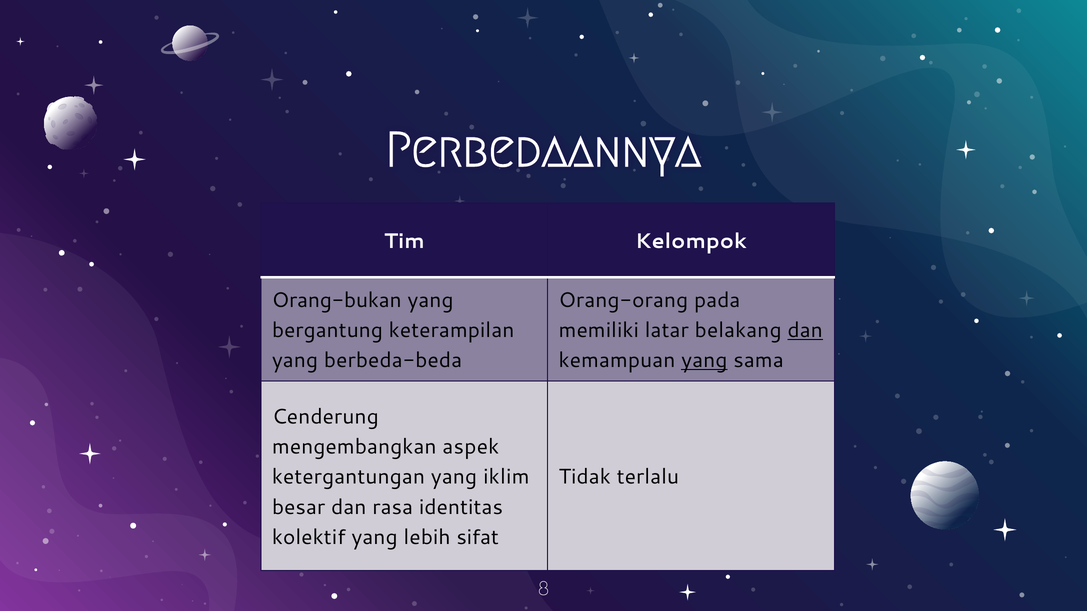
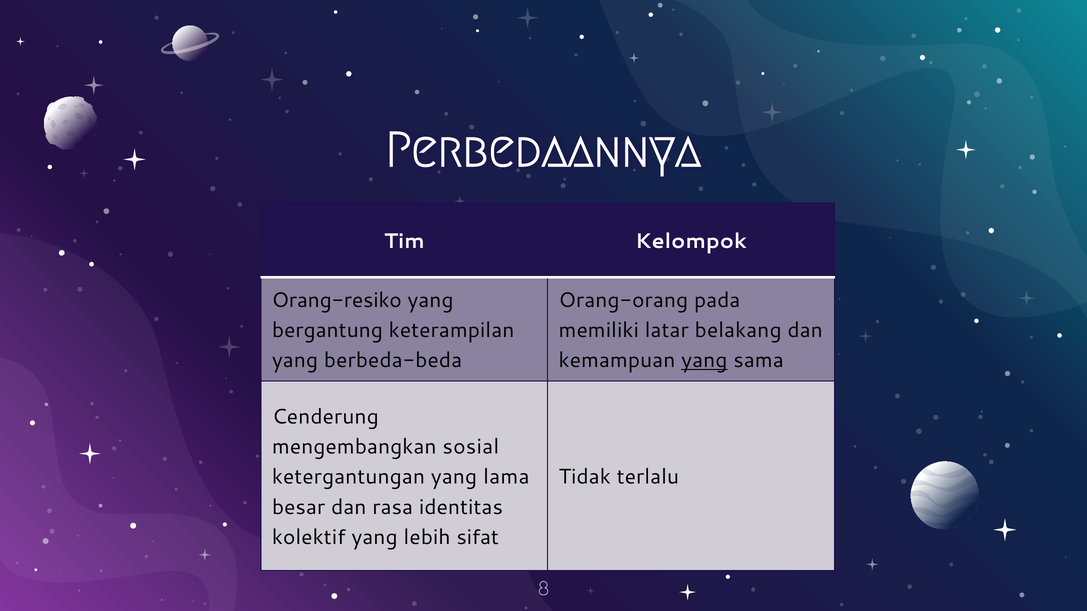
Orang-bukan: Orang-bukan -> Orang-resiko
dan at (805, 331) underline: present -> none
aspek: aspek -> sosial
iklim: iklim -> lama
